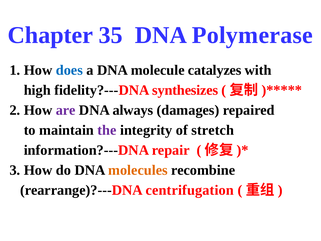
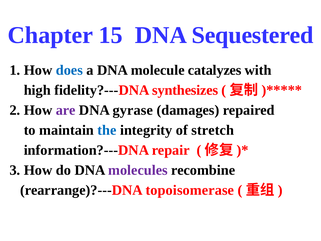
35: 35 -> 15
Polymerase: Polymerase -> Sequestered
always: always -> gyrase
the colour: purple -> blue
molecules colour: orange -> purple
centrifugation: centrifugation -> topoisomerase
